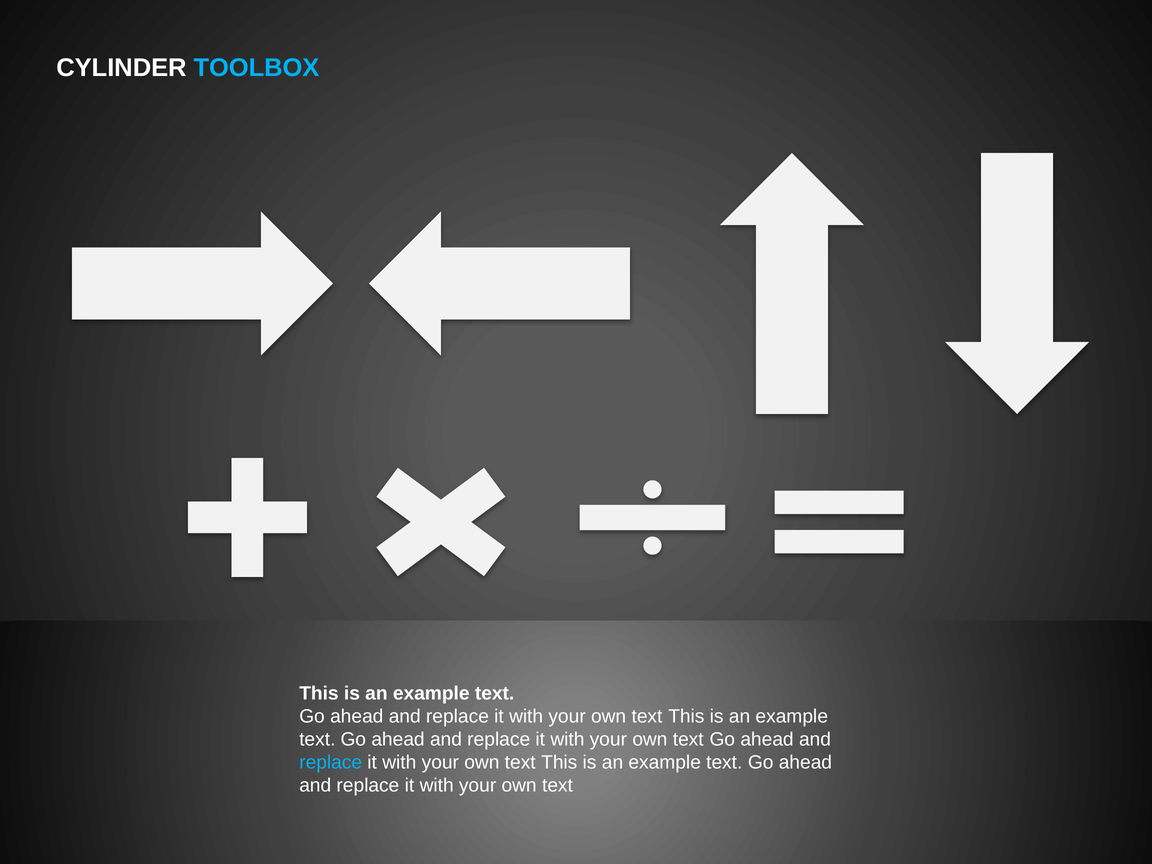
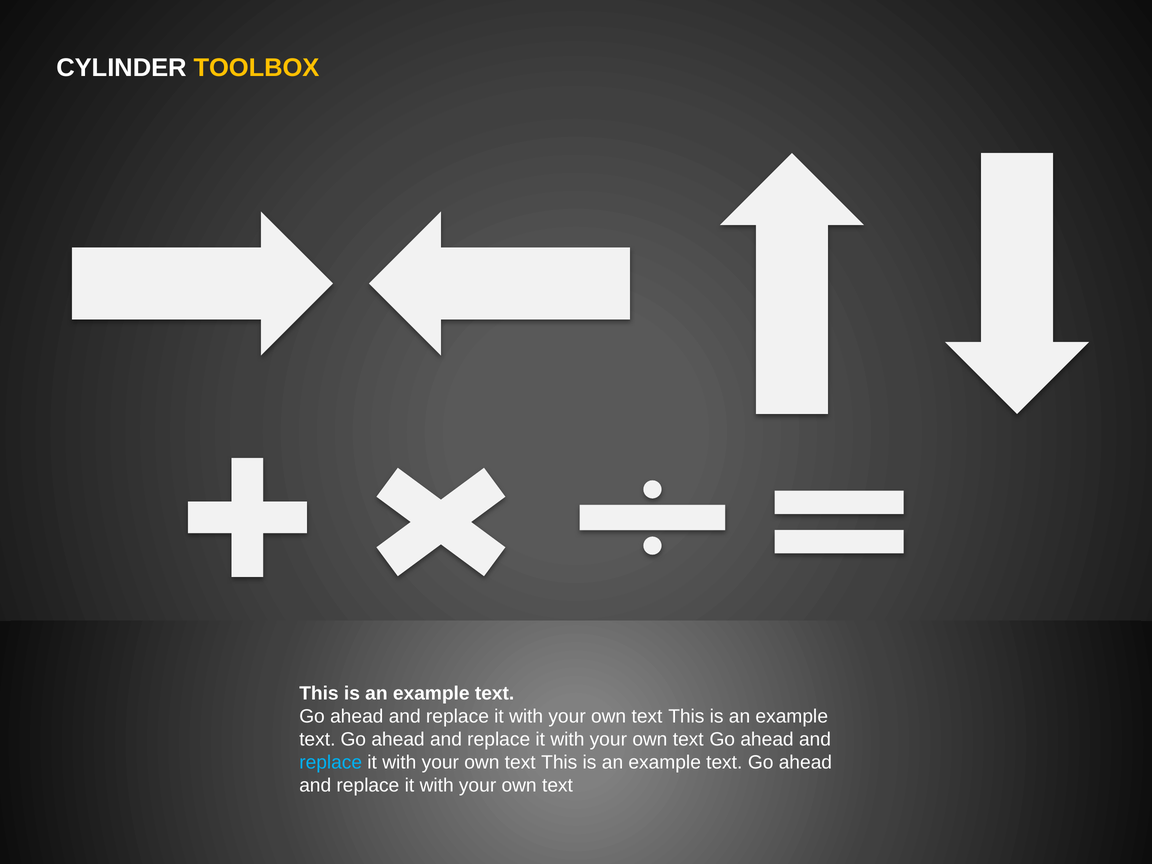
TOOLBOX colour: light blue -> yellow
